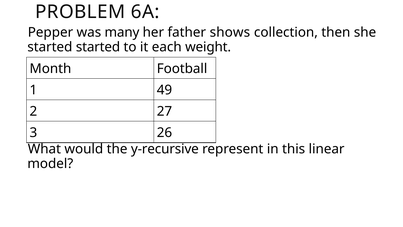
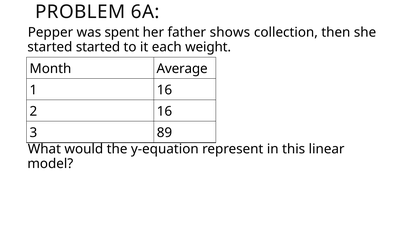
many: many -> spent
Football: Football -> Average
1 49: 49 -> 16
2 27: 27 -> 16
26: 26 -> 89
y-recursive: y-recursive -> y-equation
